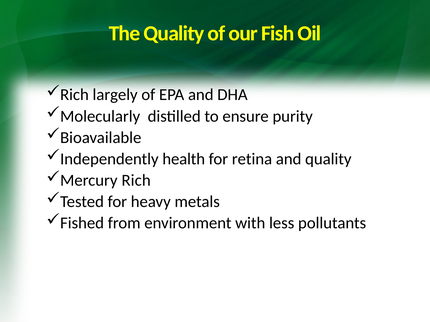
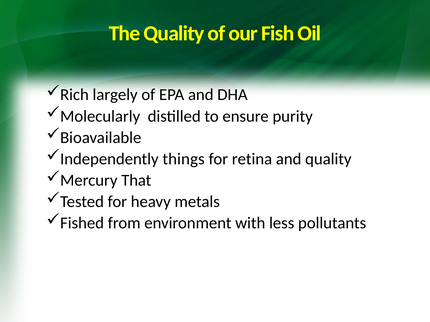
health: health -> things
Mercury Rich: Rich -> That
